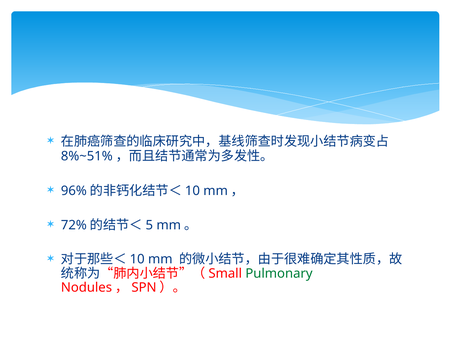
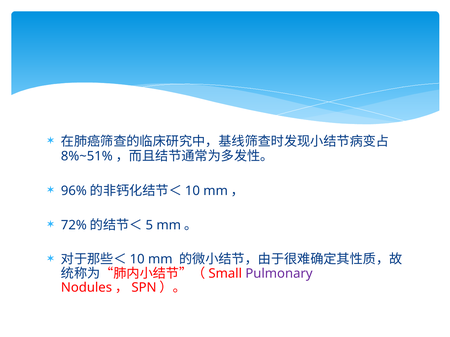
Pulmonary colour: green -> purple
